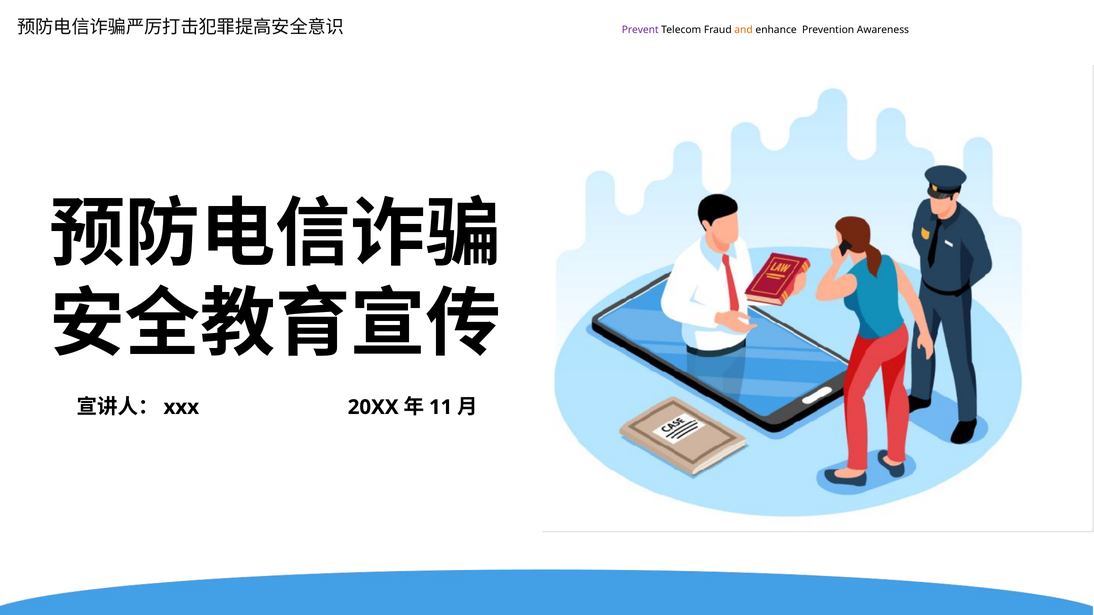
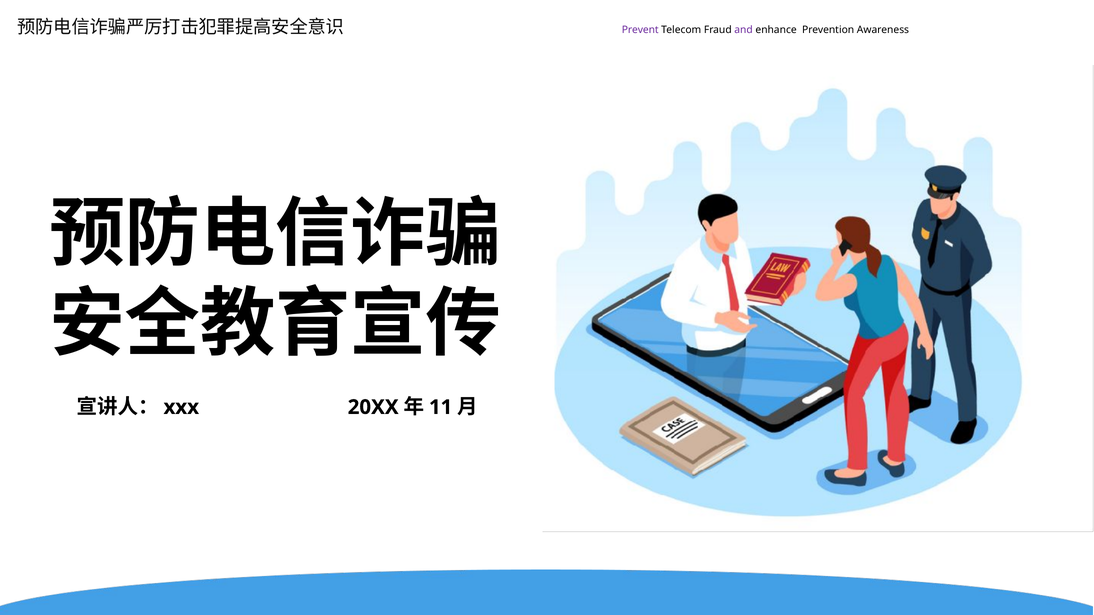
and colour: orange -> purple
